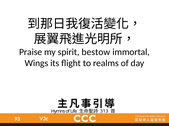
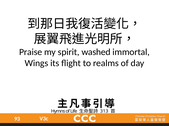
bestow: bestow -> washed
